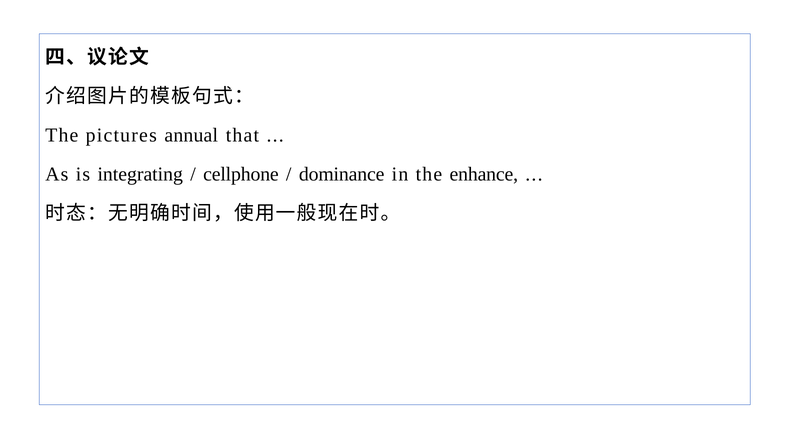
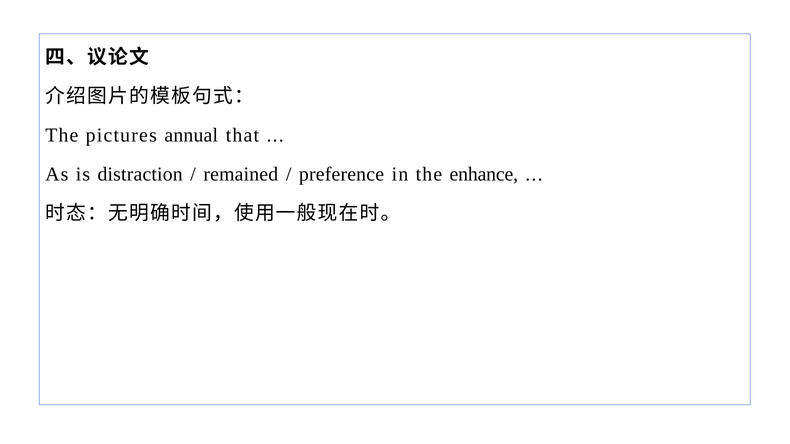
integrating: integrating -> distraction
cellphone: cellphone -> remained
dominance: dominance -> preference
